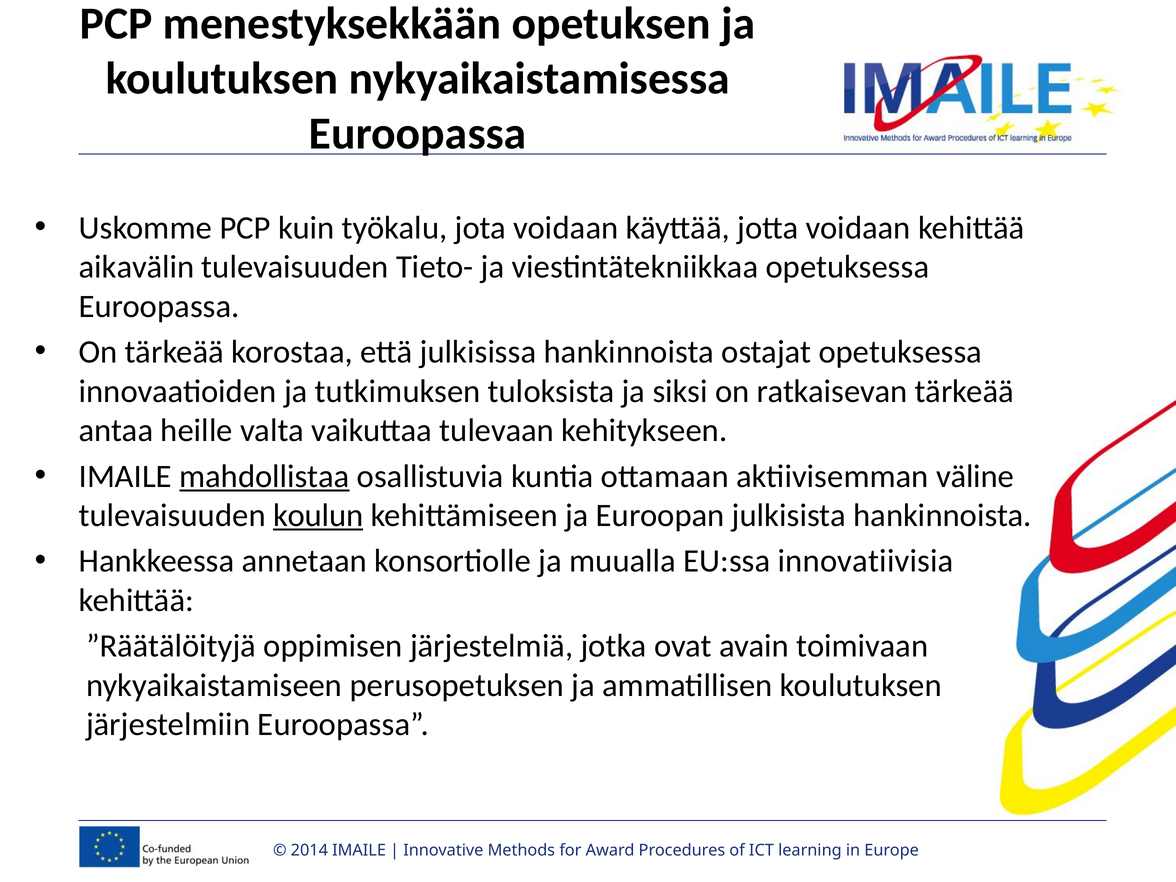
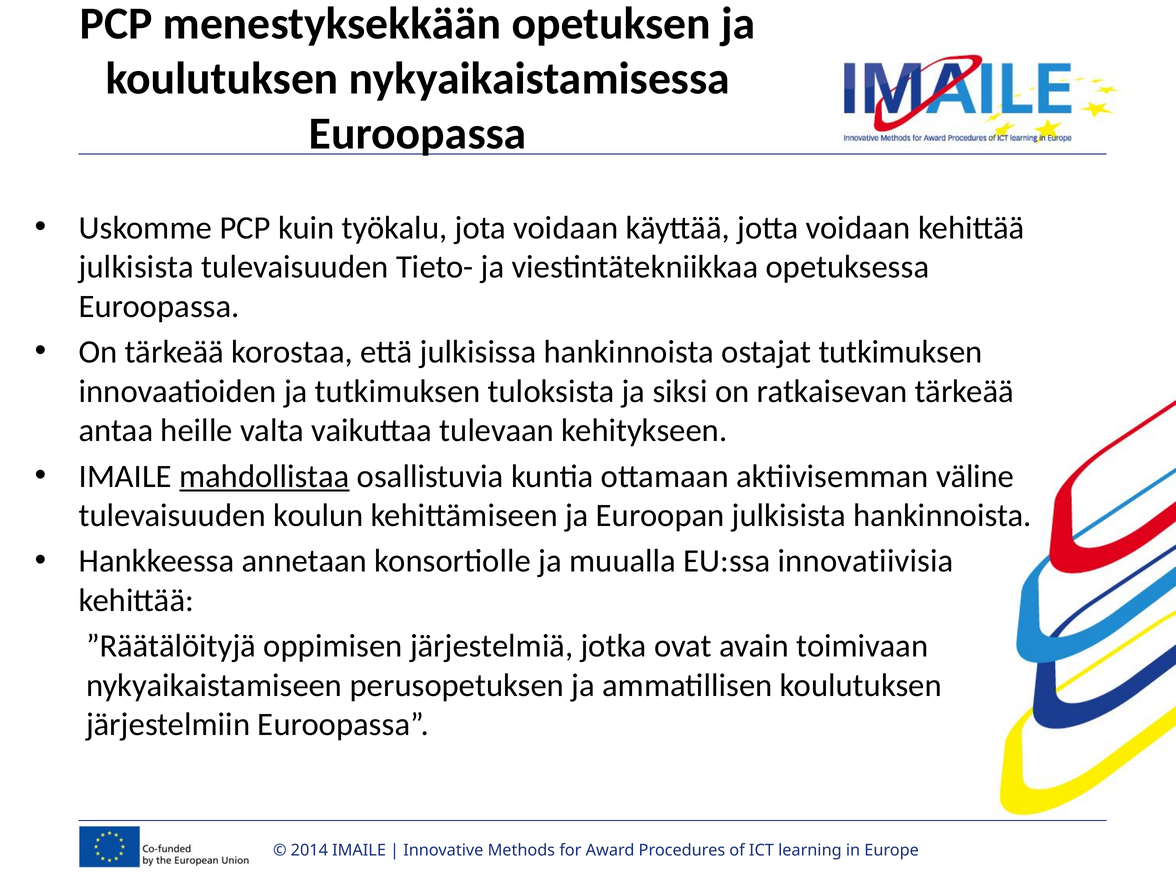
aikavälin at (137, 267): aikavälin -> julkisista
ostajat opetuksessa: opetuksessa -> tutkimuksen
koulun underline: present -> none
